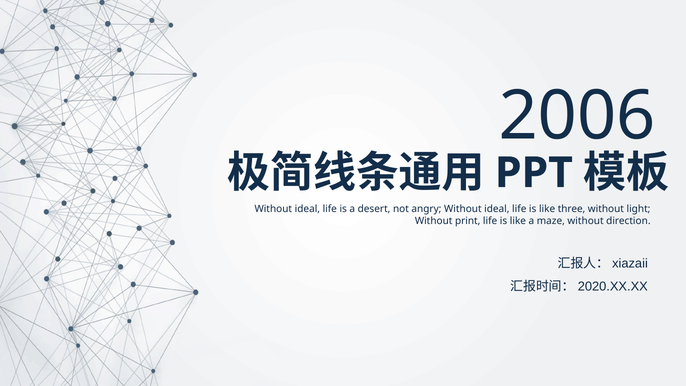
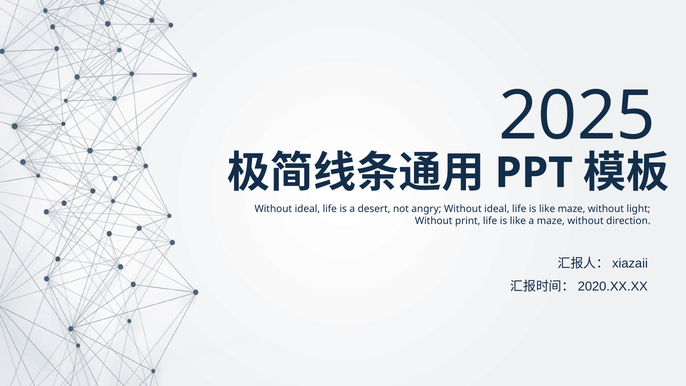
2006: 2006 -> 2025
like three: three -> maze
